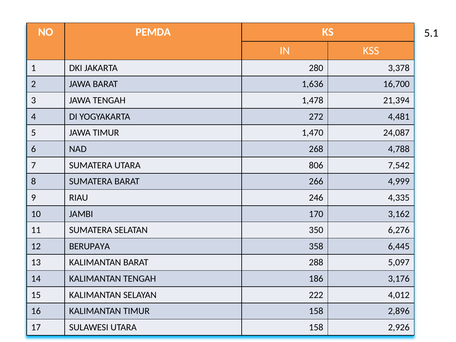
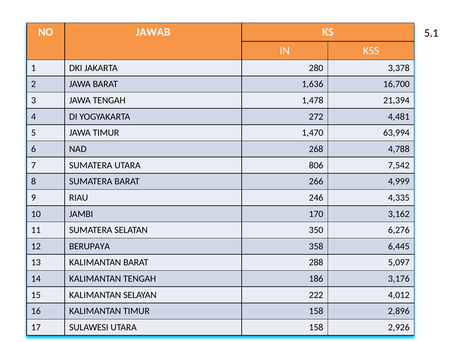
PEMDA: PEMDA -> JAWAB
24,087: 24,087 -> 63,994
